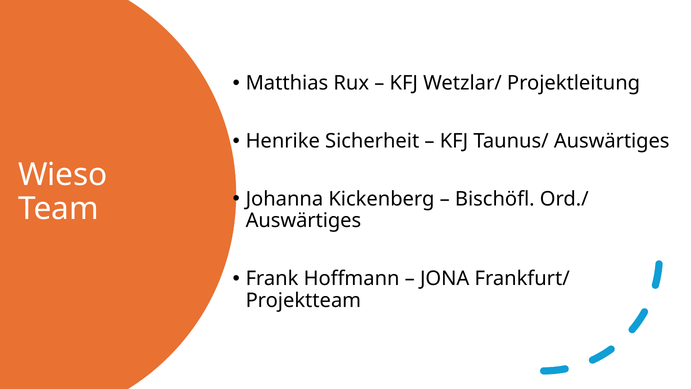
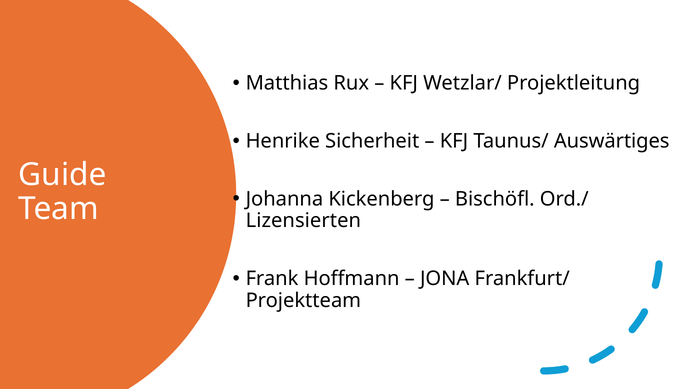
Wieso: Wieso -> Guide
Auswärtiges at (303, 221): Auswärtiges -> Lizensierten
